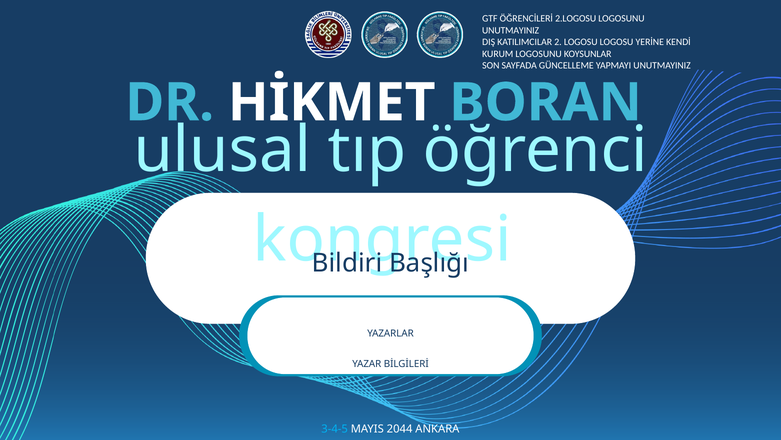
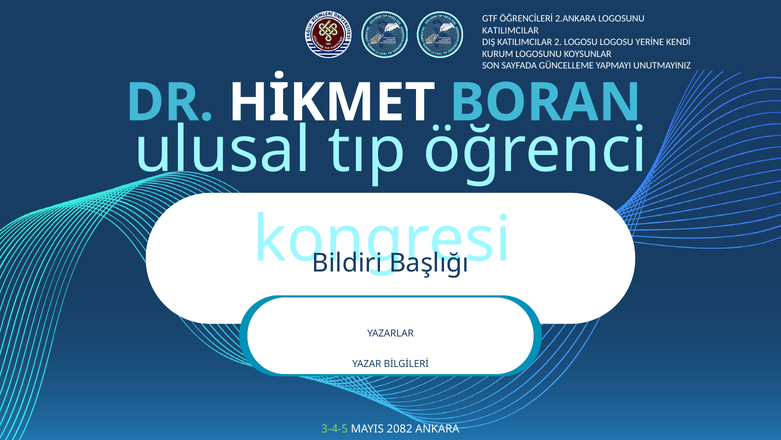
2.LOGOSU: 2.LOGOSU -> 2.ANKARA
UNUTMAYINIZ at (511, 30): UNUTMAYINIZ -> KATILIMCILAR
3-4-5 colour: light blue -> light green
2044: 2044 -> 2082
